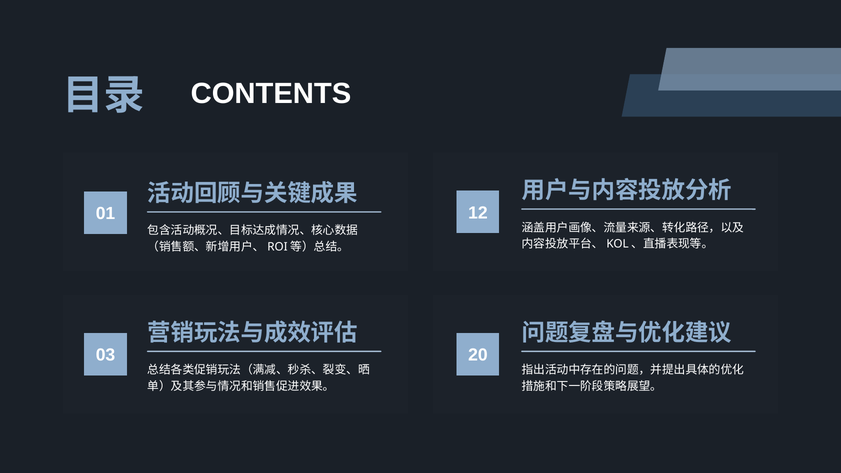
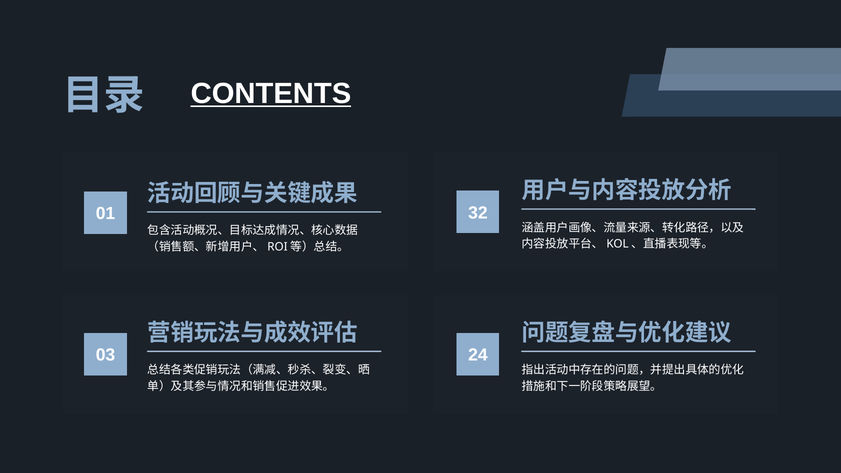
CONTENTS underline: none -> present
12: 12 -> 32
20: 20 -> 24
